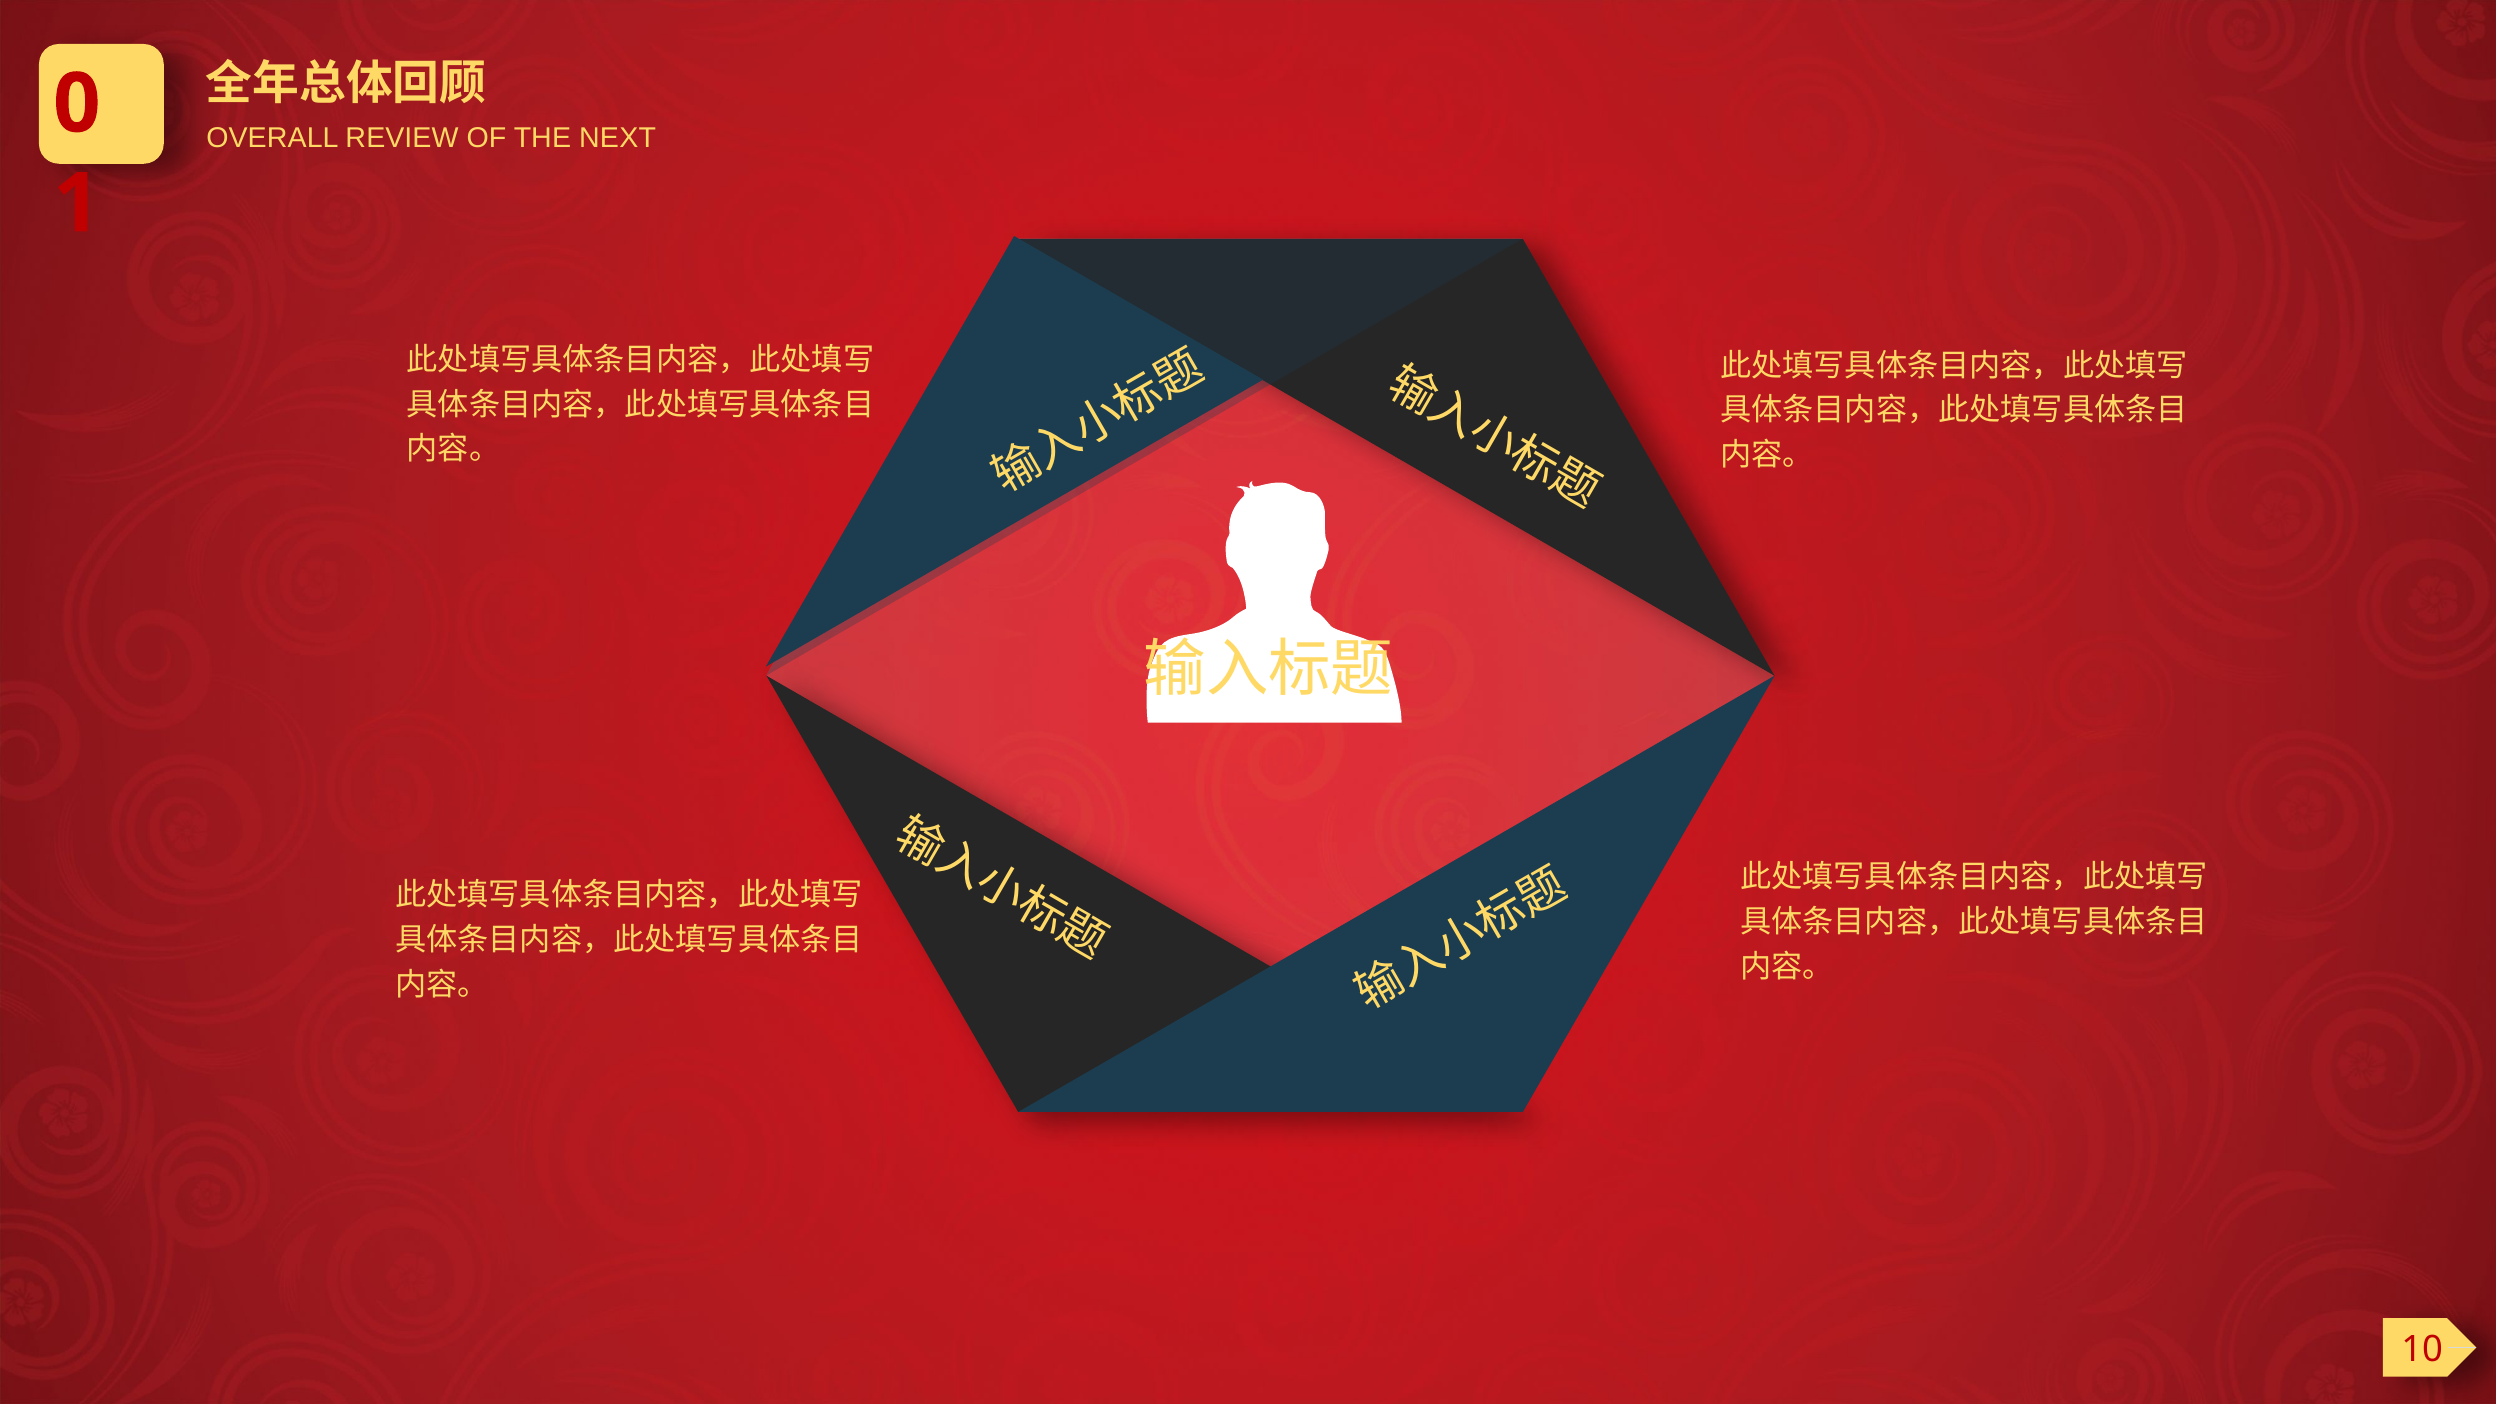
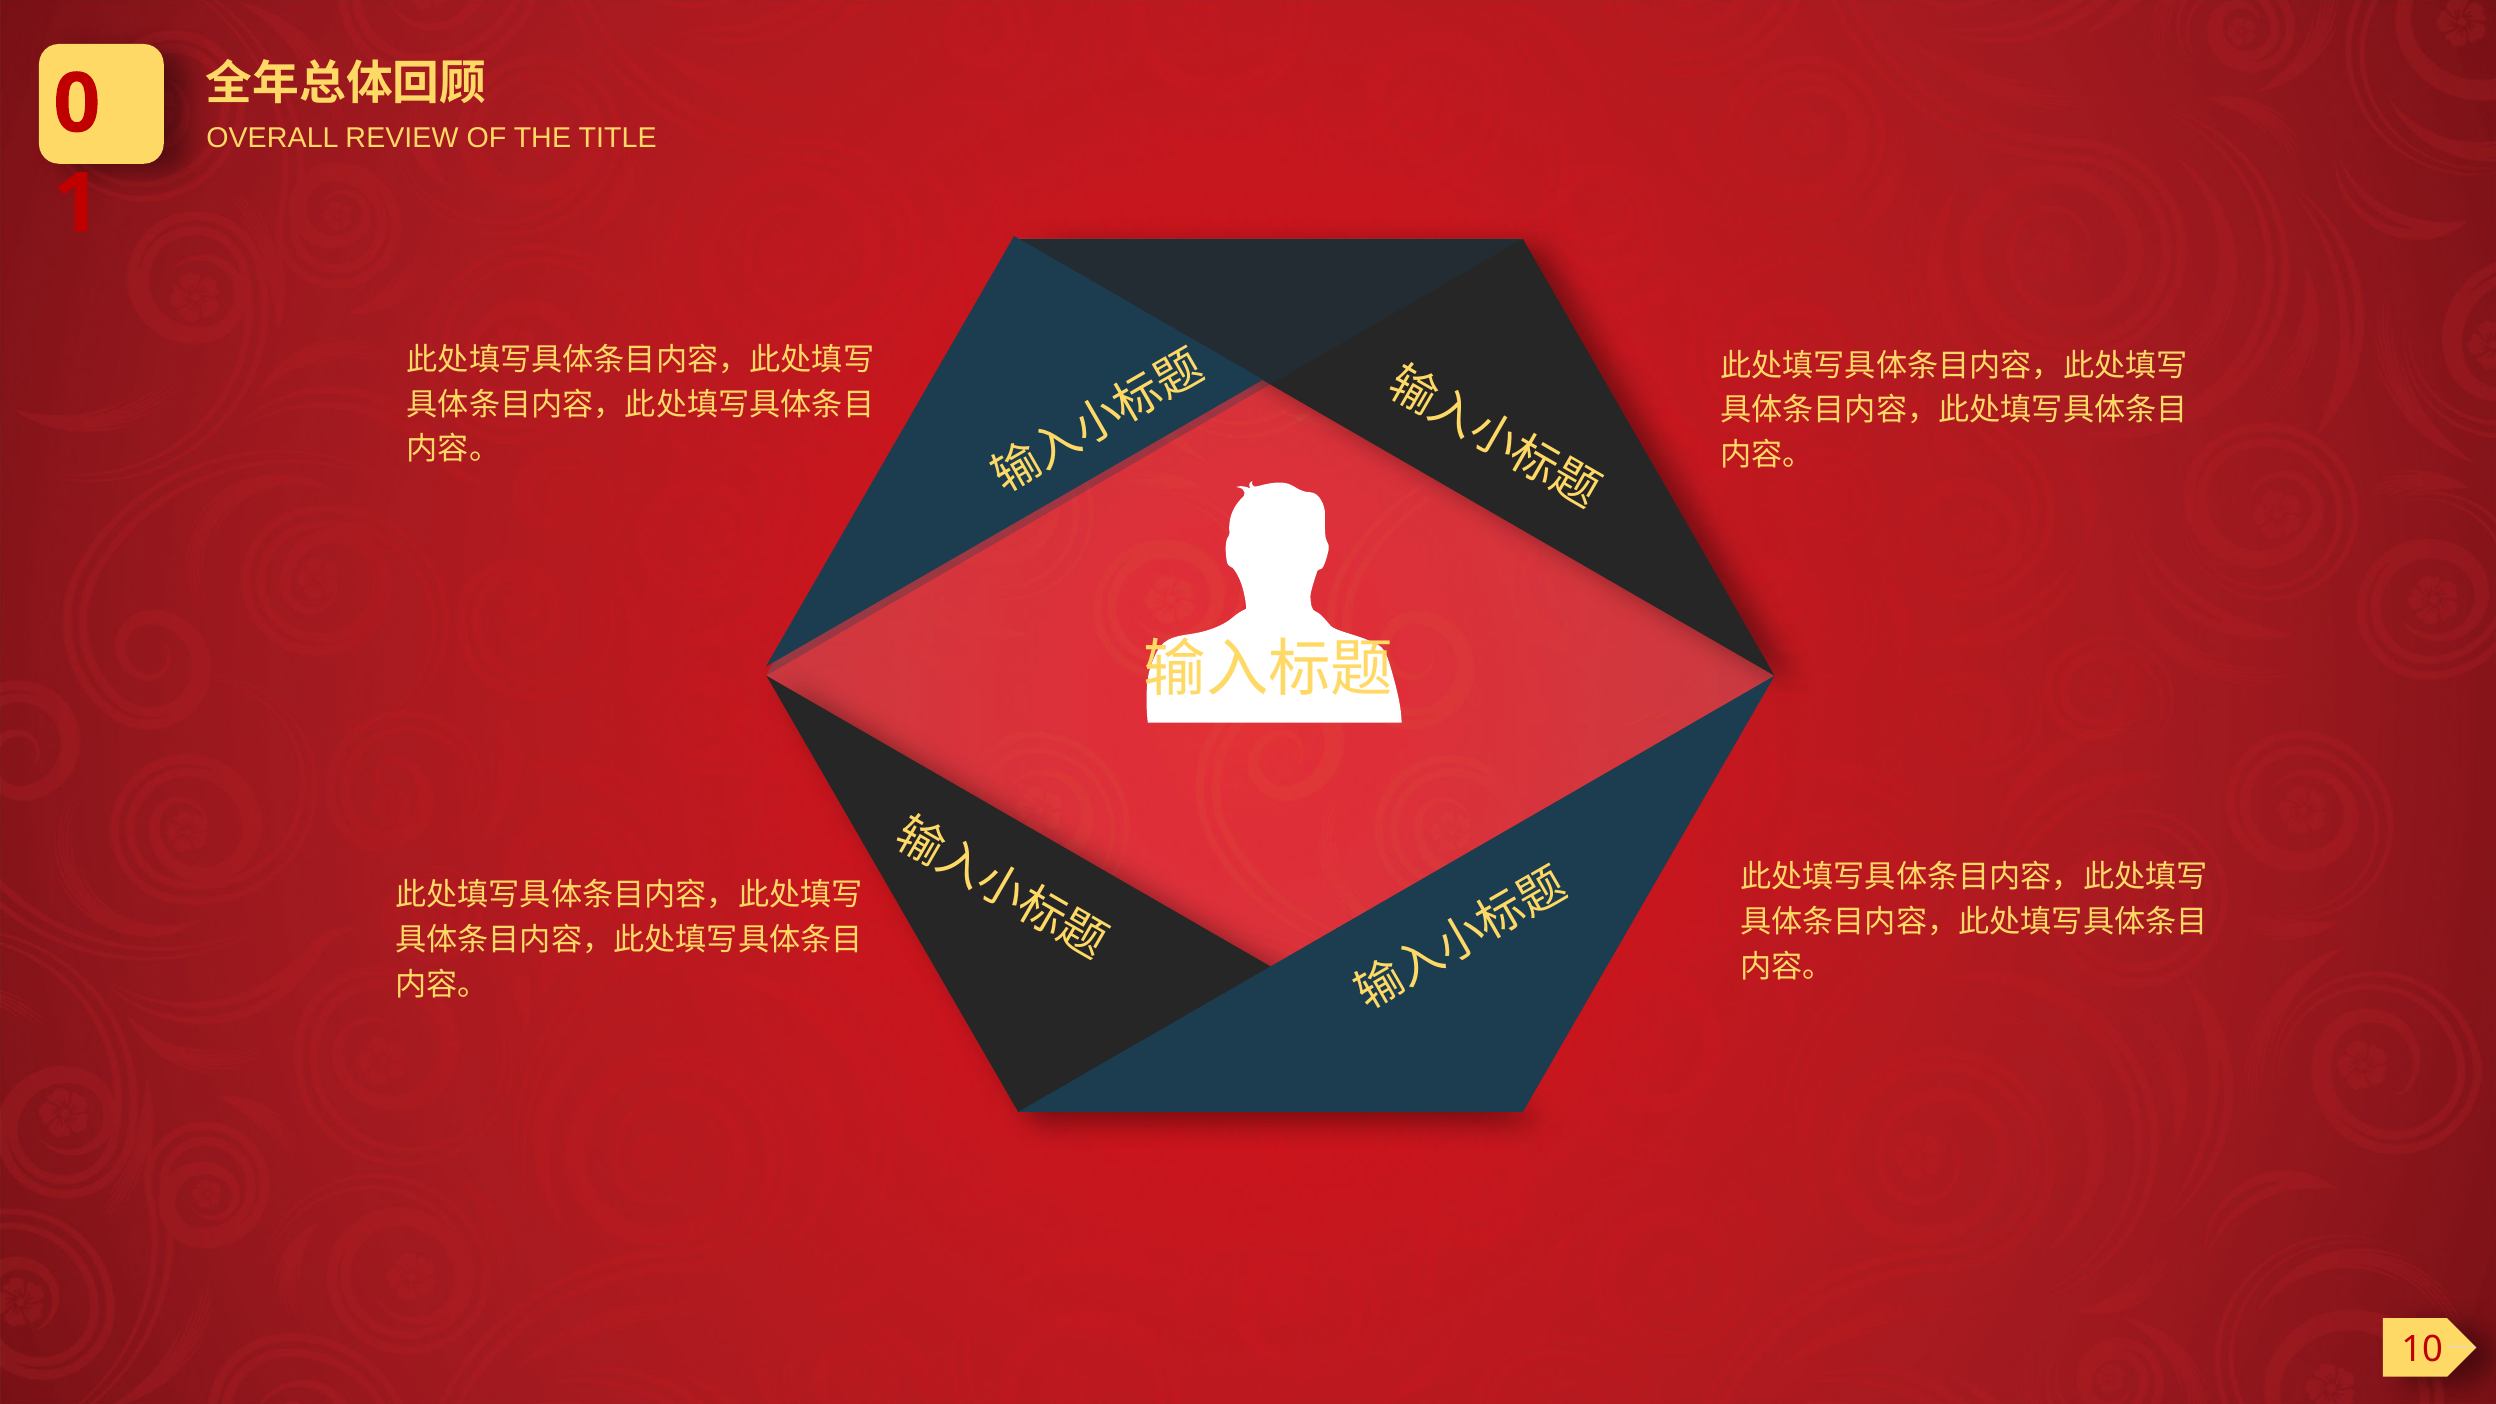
NEXT: NEXT -> TITLE
